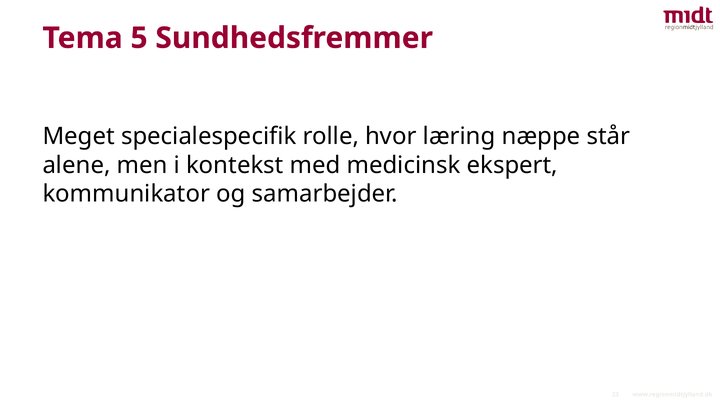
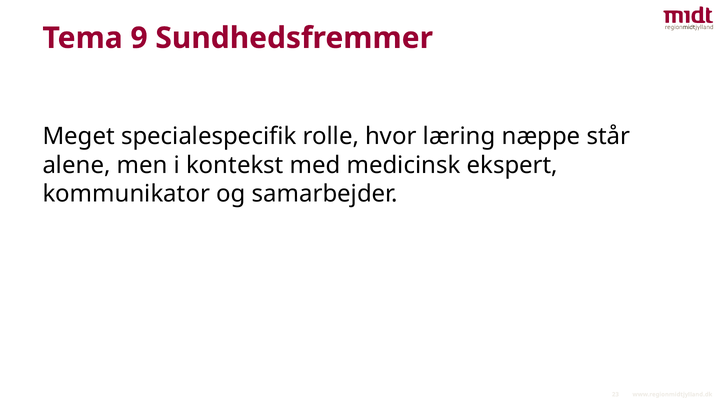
5: 5 -> 9
